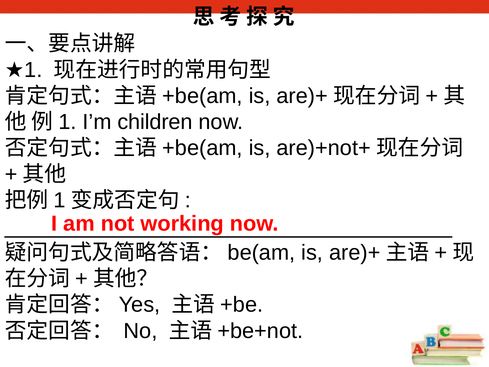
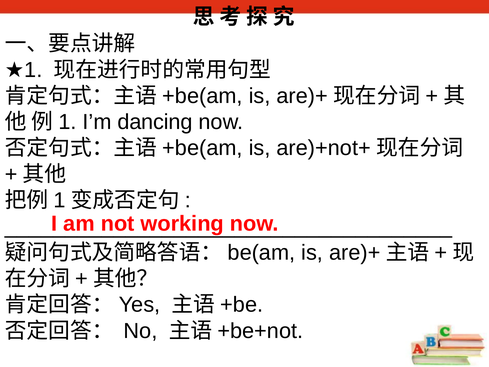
children: children -> dancing
